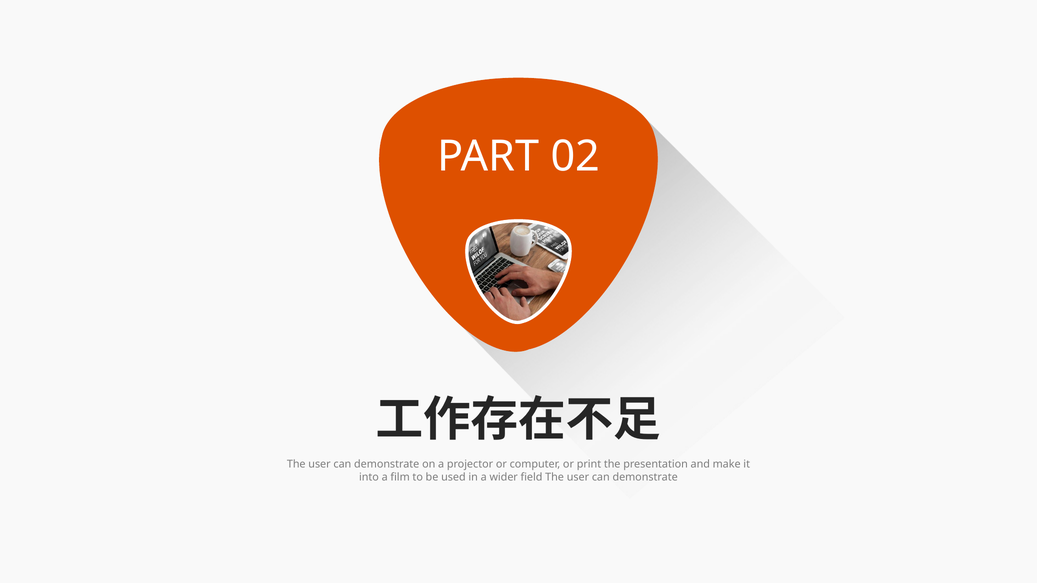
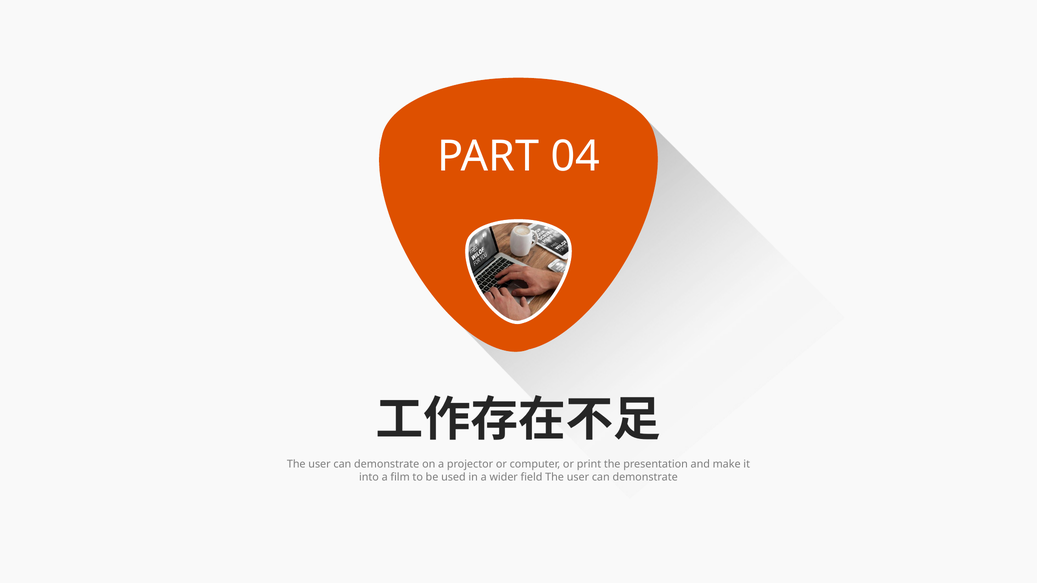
02: 02 -> 04
